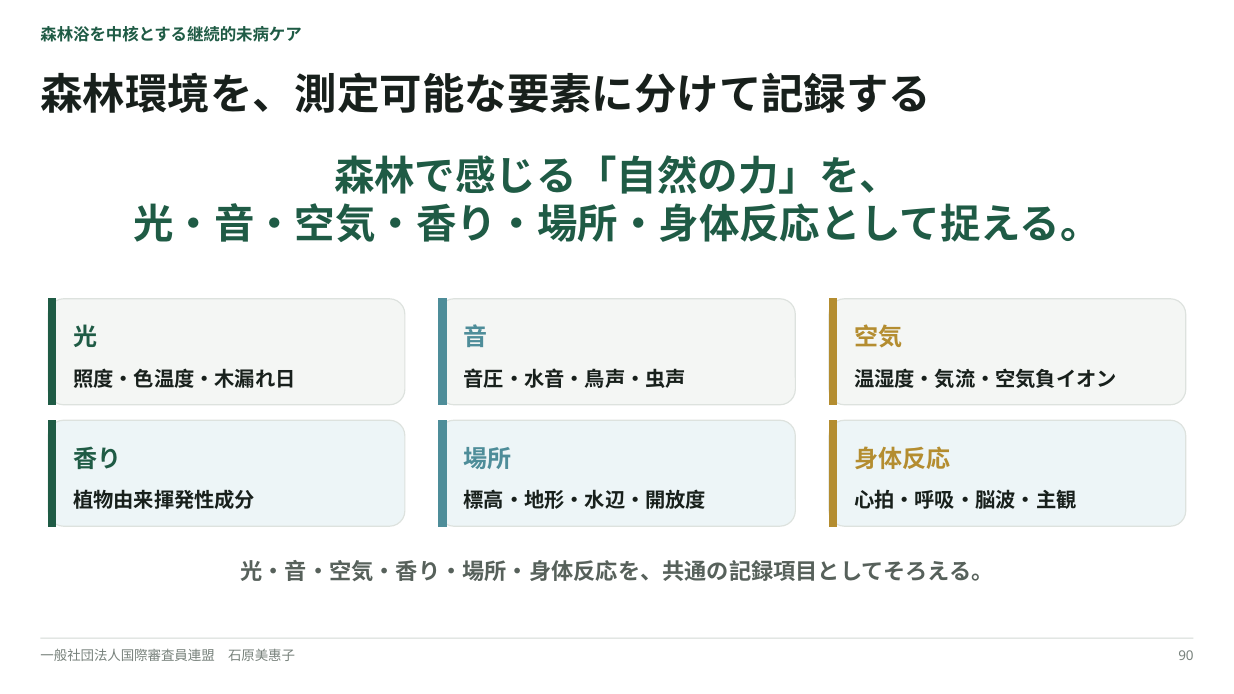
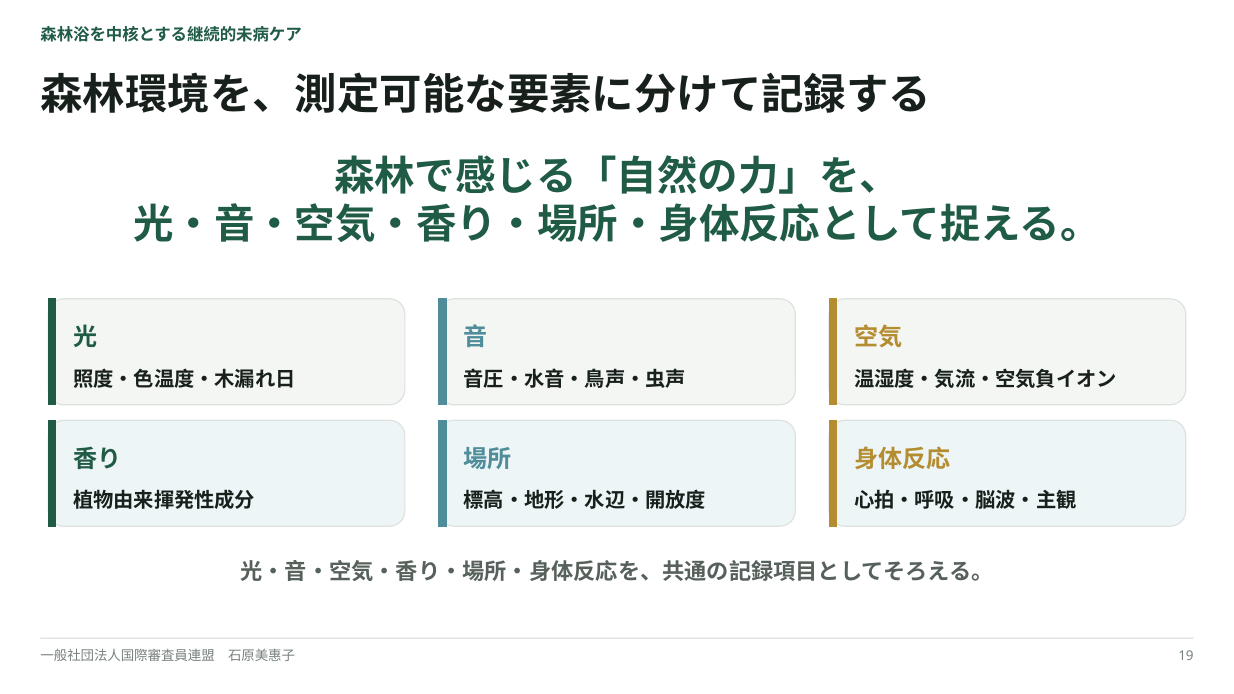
90: 90 -> 19
